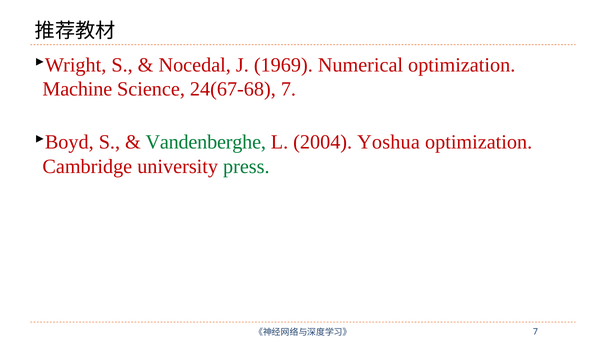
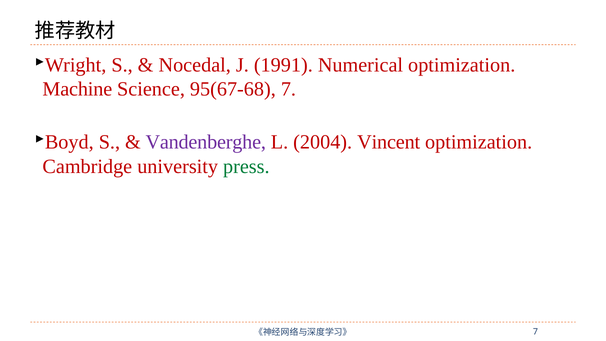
1969: 1969 -> 1991
24(67-68: 24(67-68 -> 95(67-68
Vandenberghe colour: green -> purple
Yoshua: Yoshua -> Vincent
